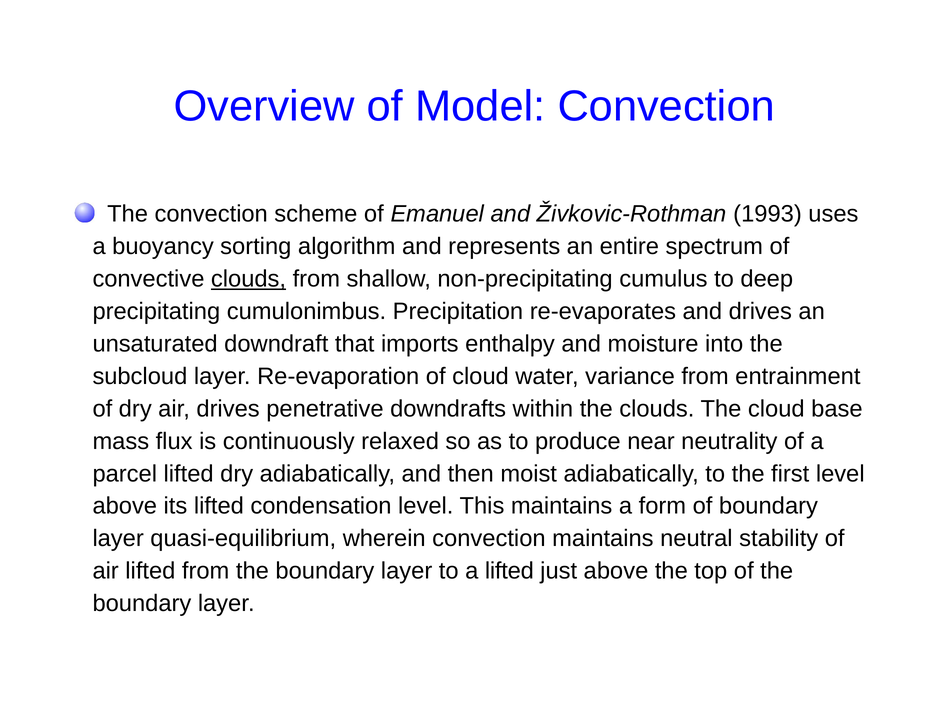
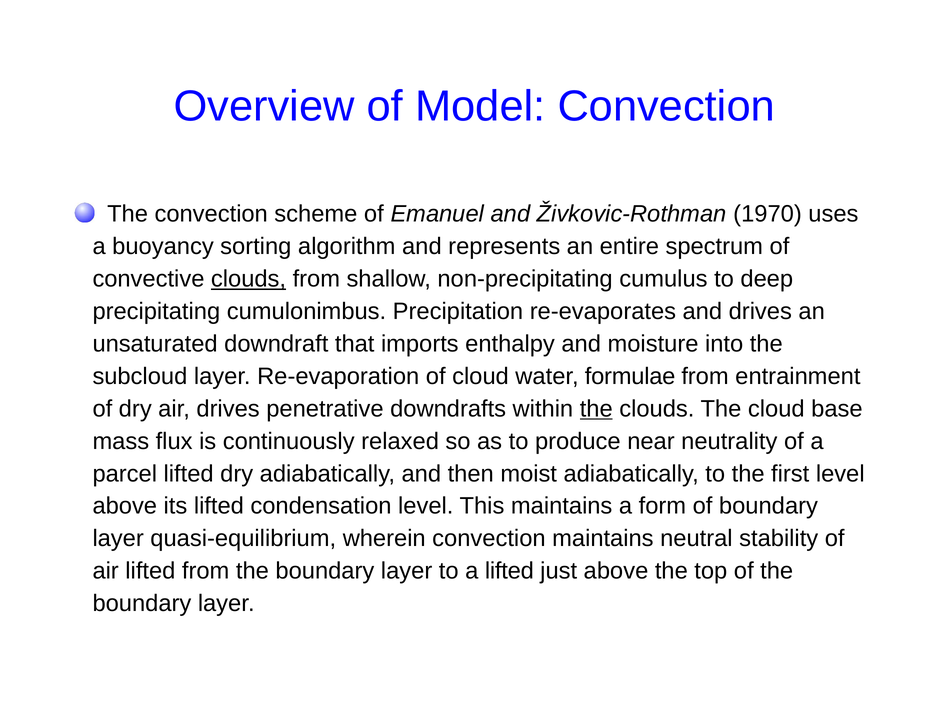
1993: 1993 -> 1970
variance: variance -> formulae
the at (596, 409) underline: none -> present
